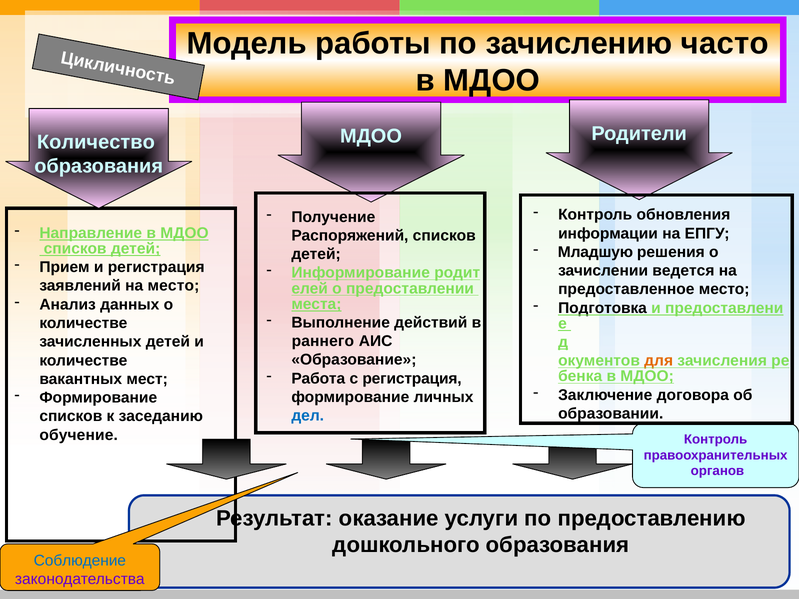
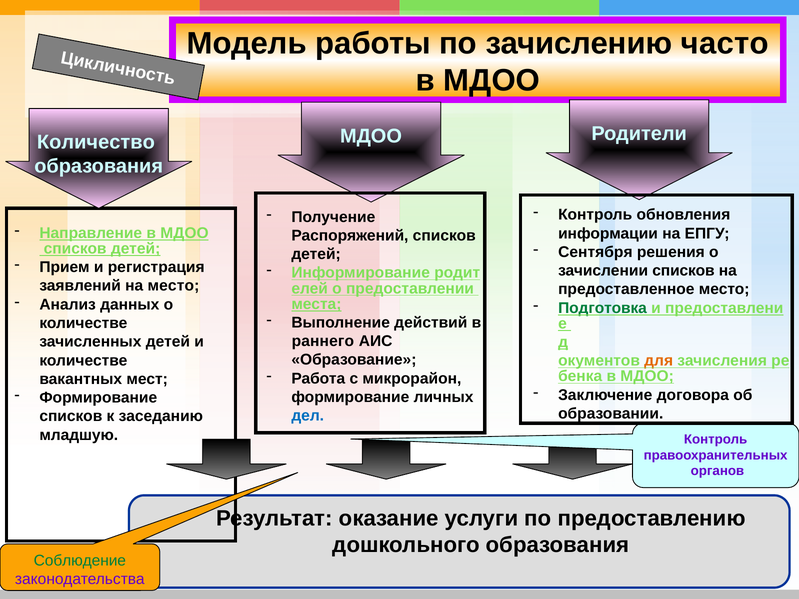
Младшую: Младшую -> Сентября
зачислении ведется: ведется -> списков
Подготовка colour: black -> green
с регистрация: регистрация -> микрорайон
обучение: обучение -> младшую
Соблюдение colour: blue -> green
